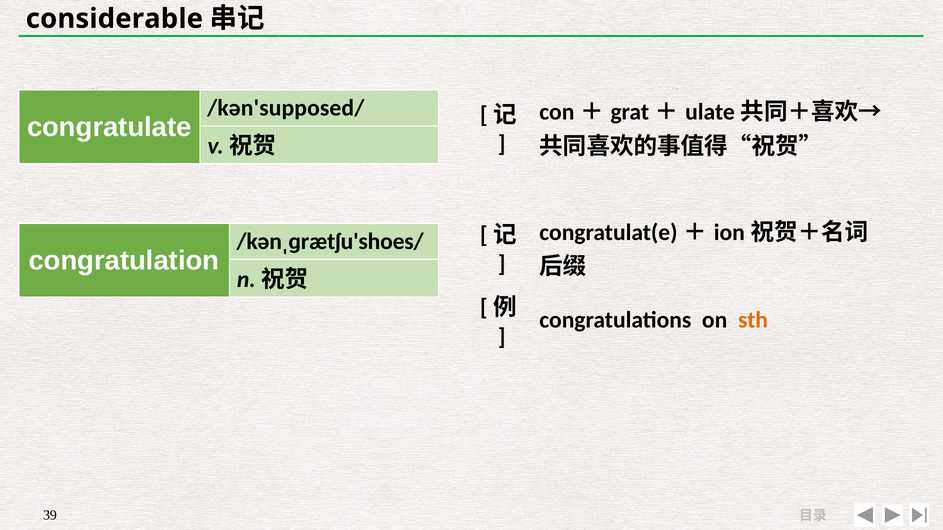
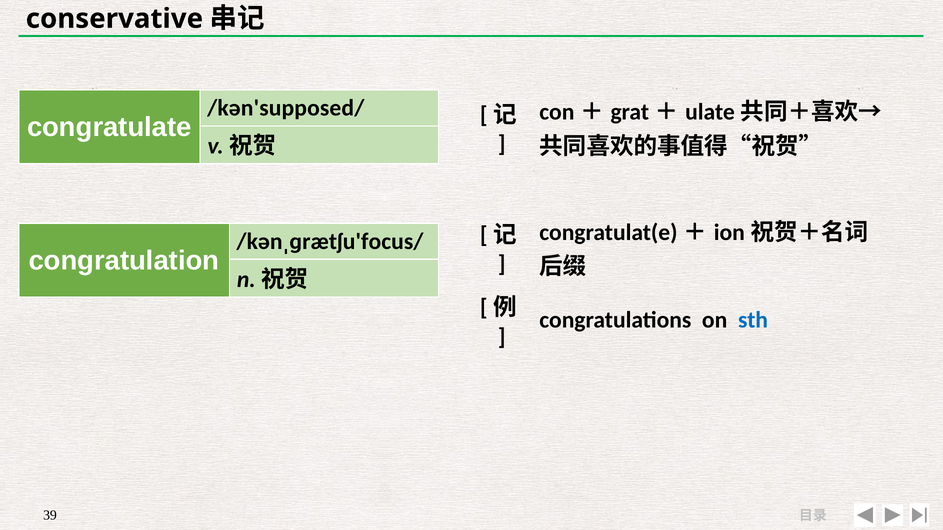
considerable: considerable -> conservative
/kənˌɡrætʃu'shoes/: /kənˌɡrætʃu'shoes/ -> /kənˌɡrætʃu'focus/
sth colour: orange -> blue
